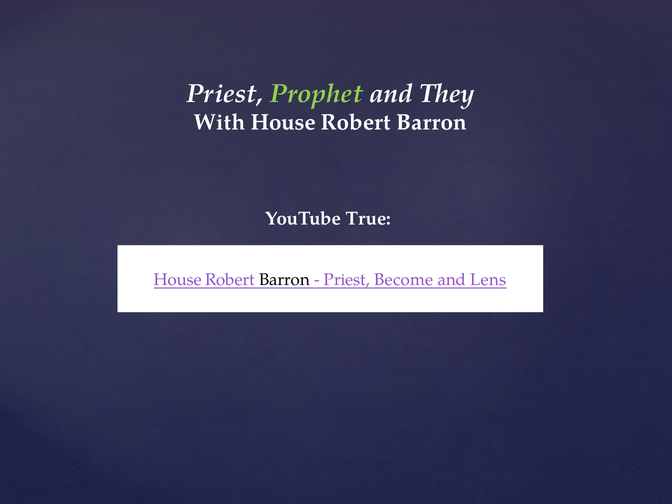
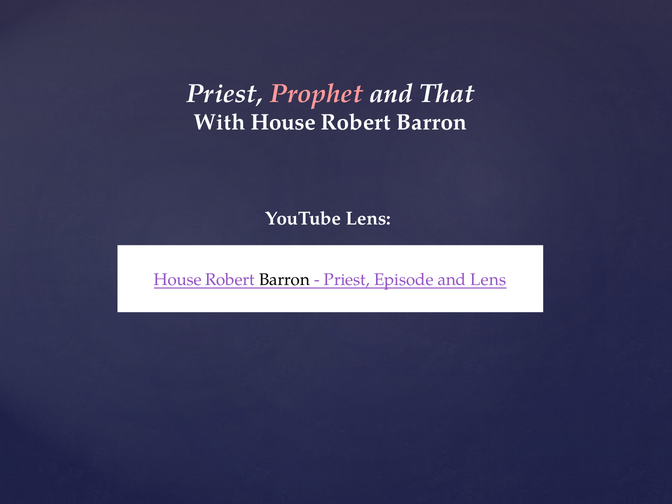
Prophet colour: light green -> pink
They: They -> That
YouTube True: True -> Lens
Become: Become -> Episode
